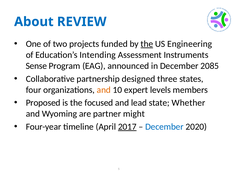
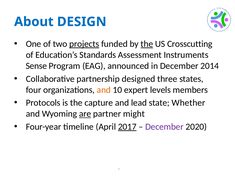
REVIEW: REVIEW -> DESIGN
projects underline: none -> present
Engineering: Engineering -> Crosscutting
Intending: Intending -> Standards
2085: 2085 -> 2014
Proposed: Proposed -> Protocols
focused: focused -> capture
are underline: none -> present
December at (164, 126) colour: blue -> purple
